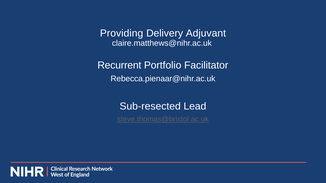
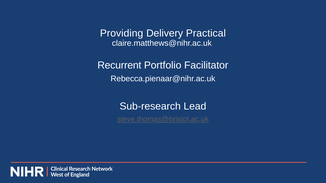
Adjuvant: Adjuvant -> Practical
Sub-resected: Sub-resected -> Sub-research
